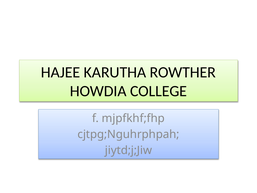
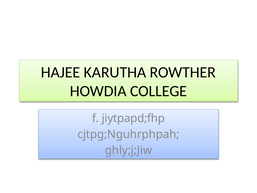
mjpfkhf;fhp: mjpfkhf;fhp -> jiytpapd;fhp
jiytd;j;Jiw: jiytd;j;Jiw -> ghly;j;Jiw
